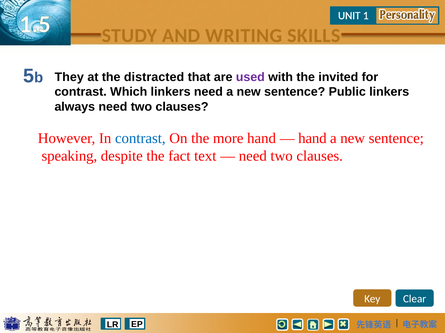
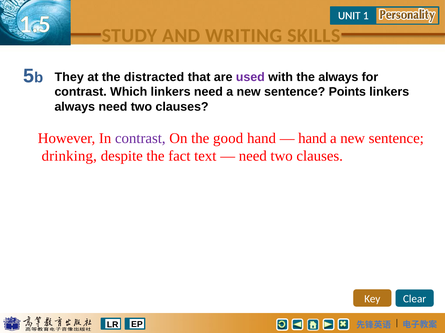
the invited: invited -> always
Public: Public -> Points
contrast at (140, 138) colour: blue -> purple
more: more -> good
speaking: speaking -> drinking
